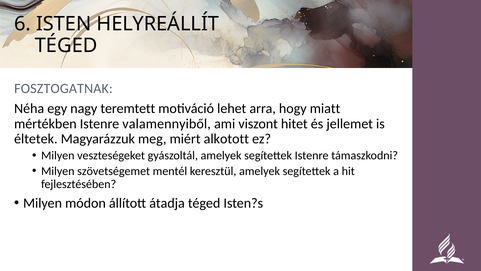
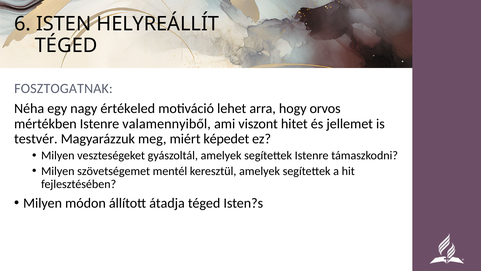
teremtett: teremtett -> értékeled
miatt: miatt -> orvos
éltetek: éltetek -> testvér
alkotott: alkotott -> képedet
